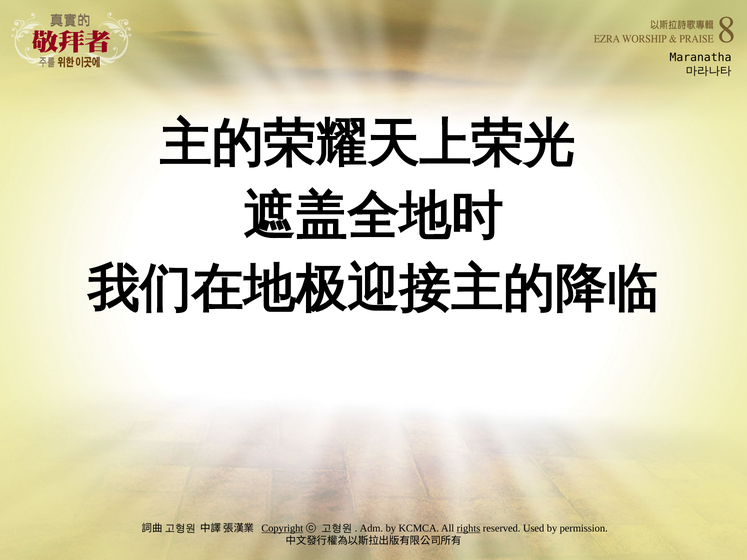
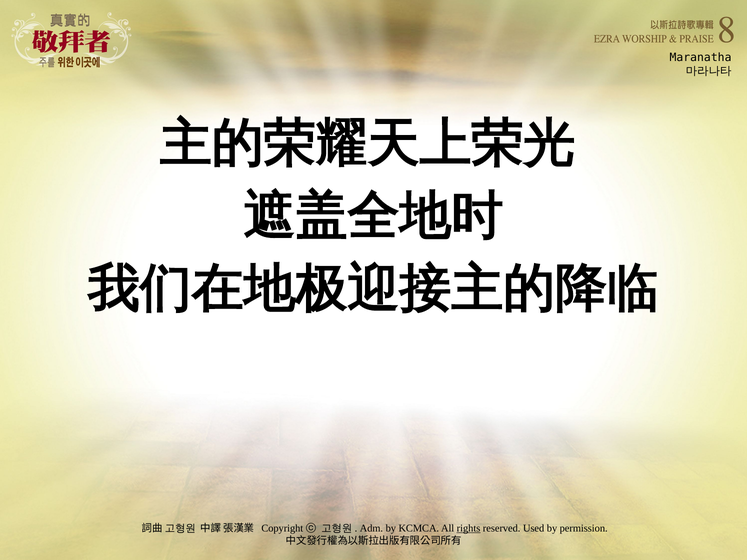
Copyright underline: present -> none
